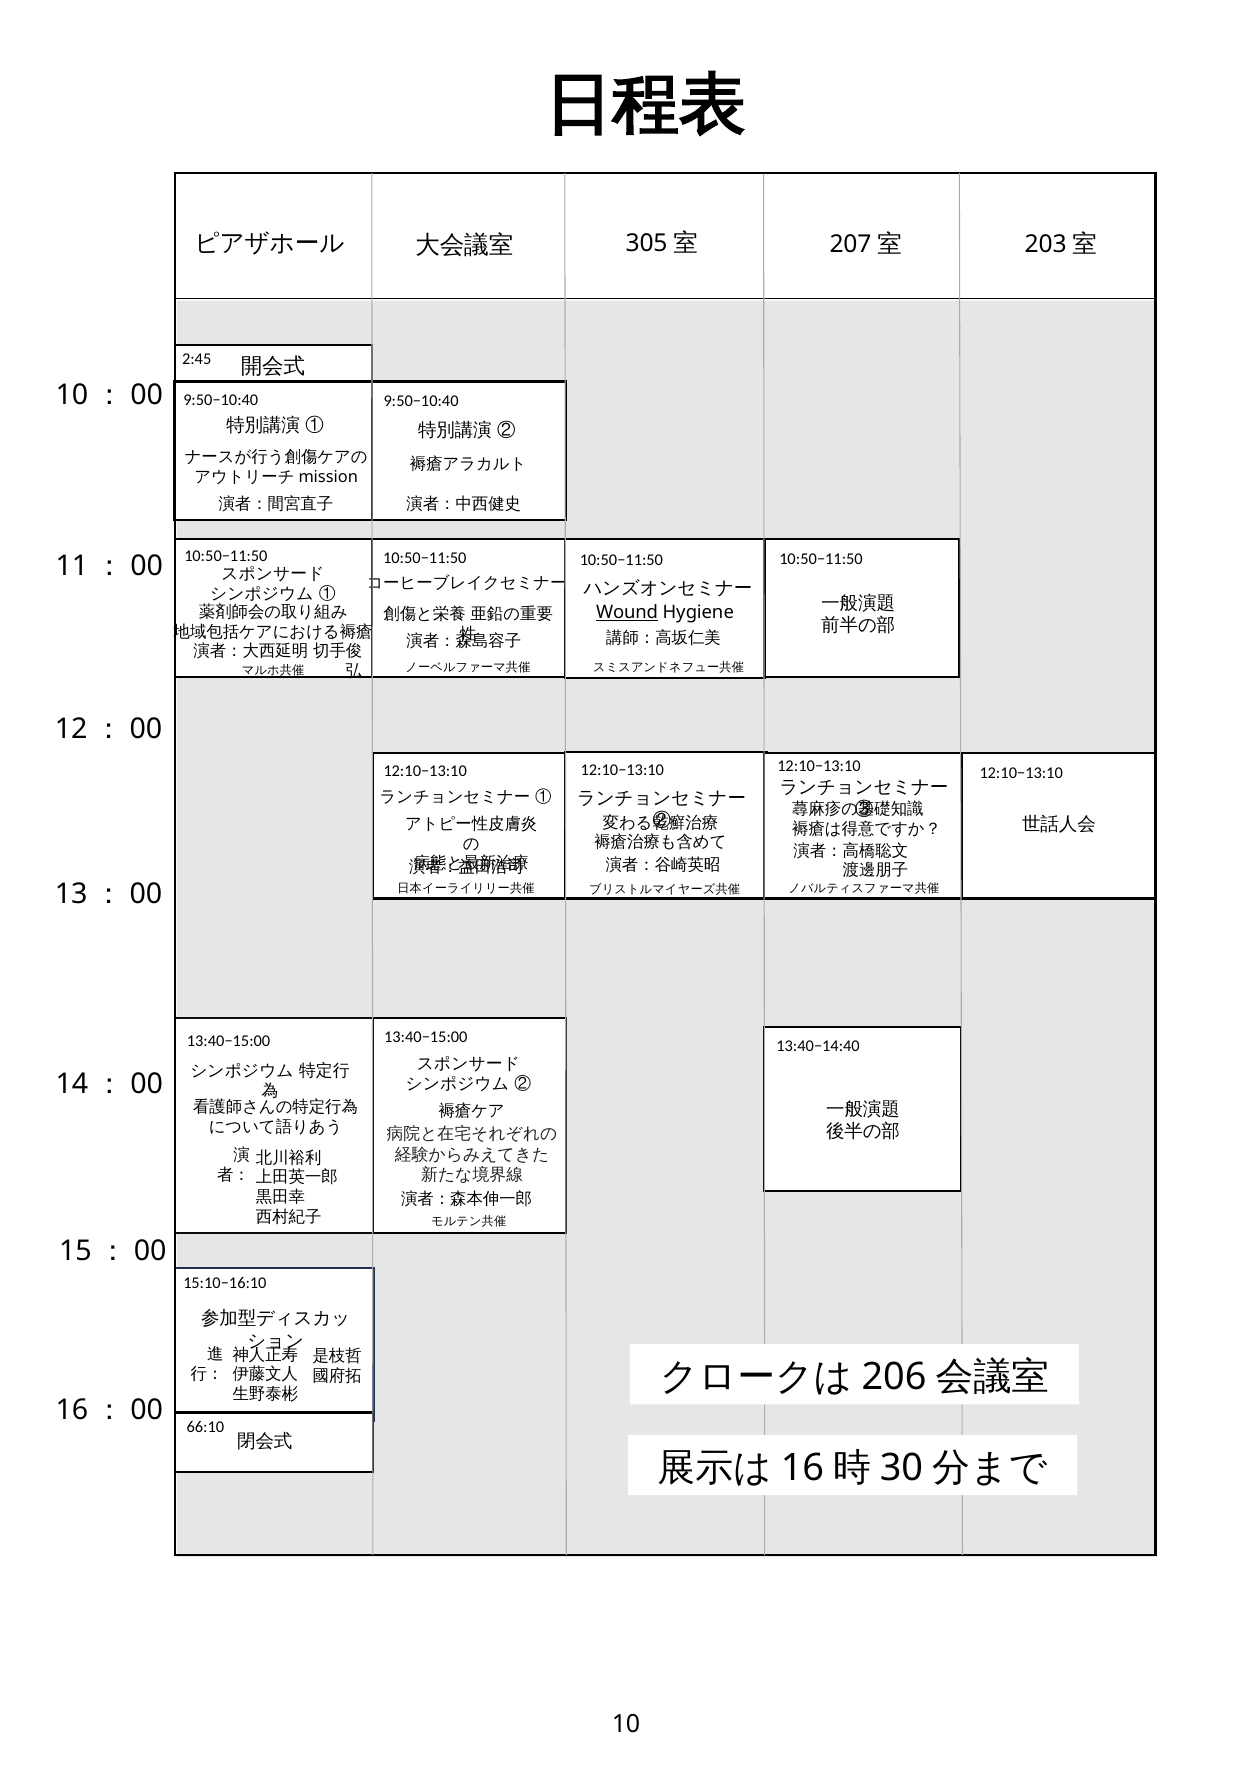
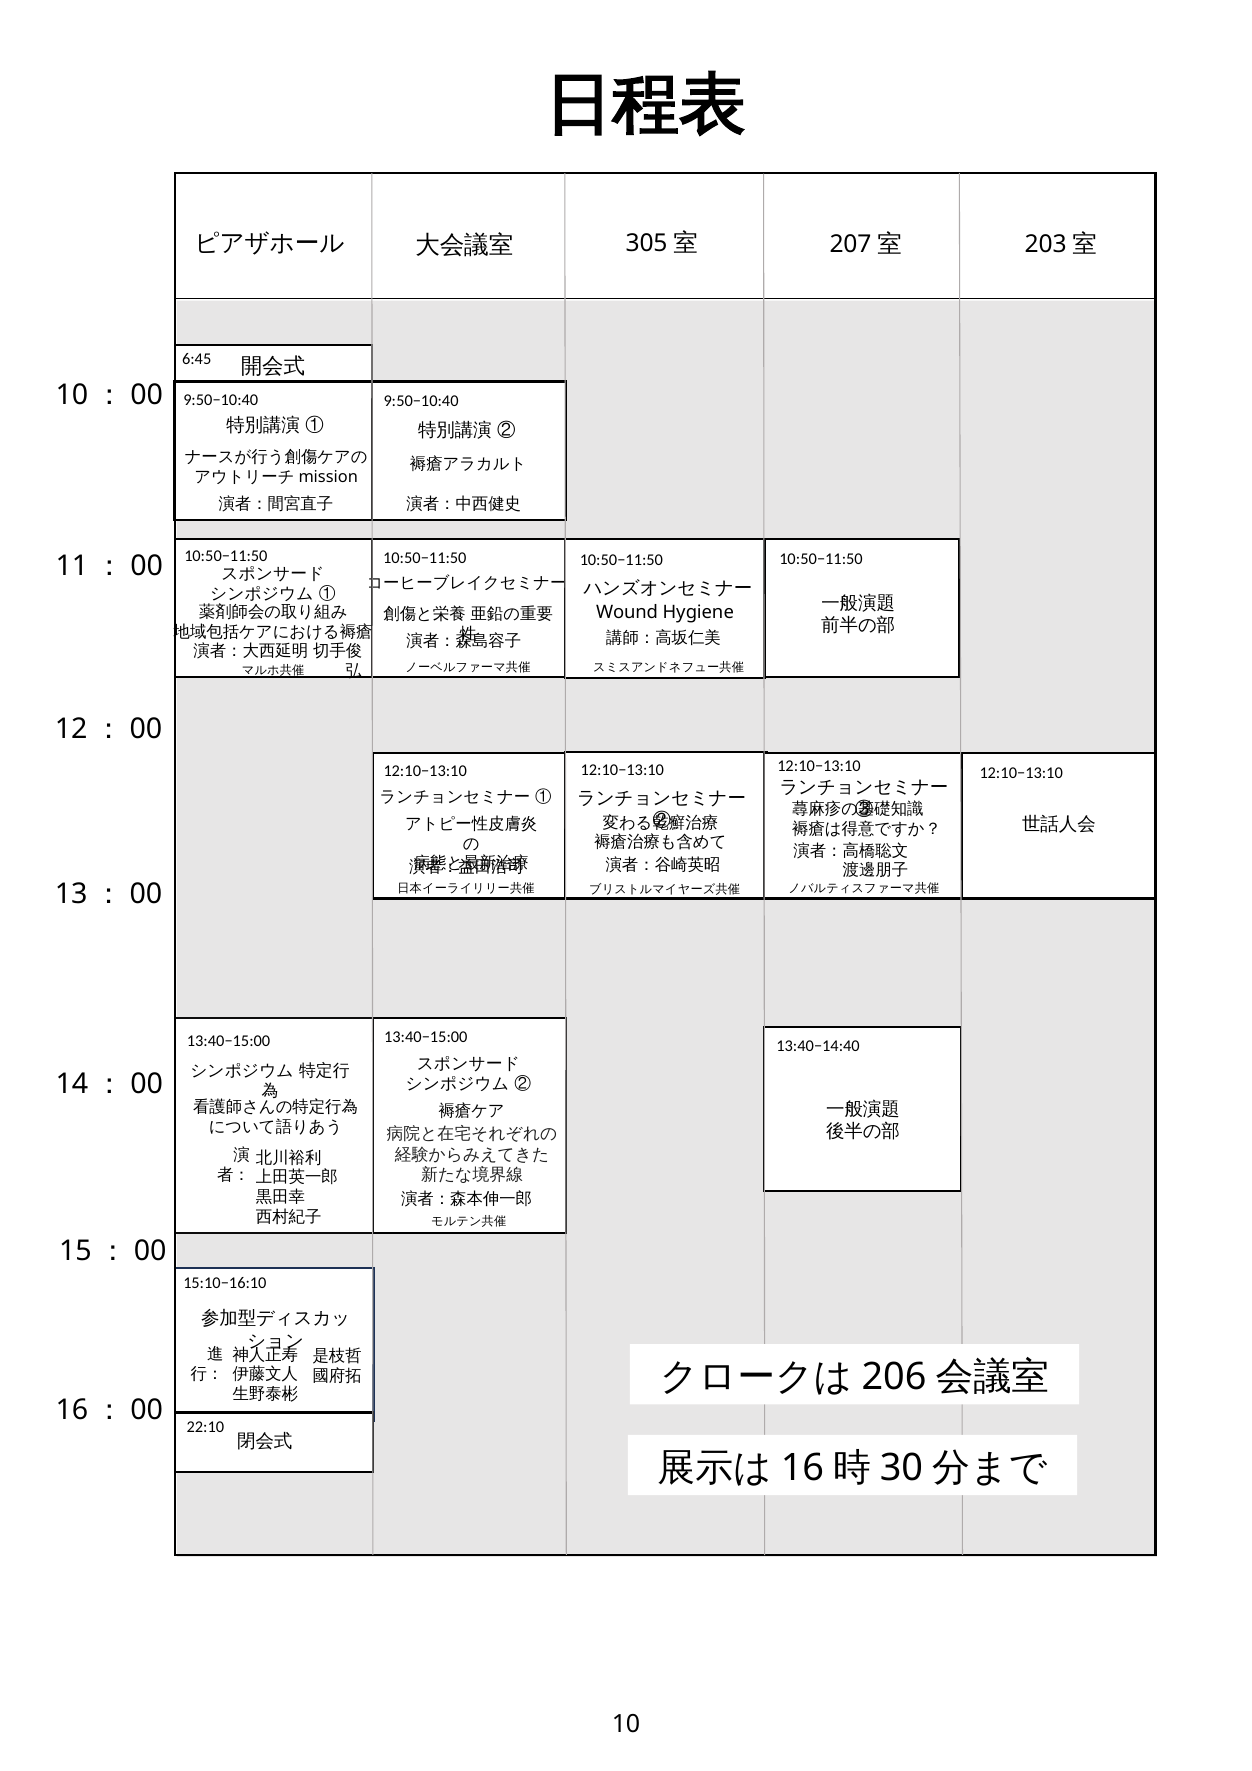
2:45: 2:45 -> 6:45
Wound underline: present -> none
66:10: 66:10 -> 22:10
